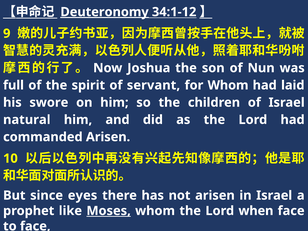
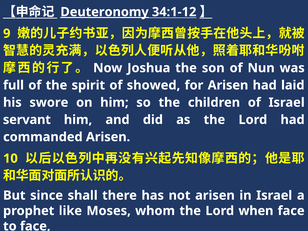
servant: servant -> showed
for Whom: Whom -> Arisen
natural: natural -> servant
eyes: eyes -> shall
Moses underline: present -> none
